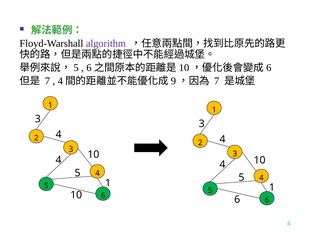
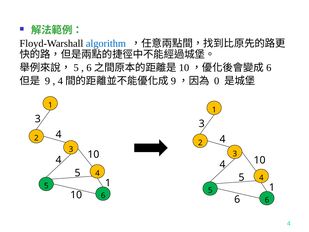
algorithm colour: purple -> blue
7 at (47, 81): 7 -> 9
7 at (217, 81): 7 -> 0
